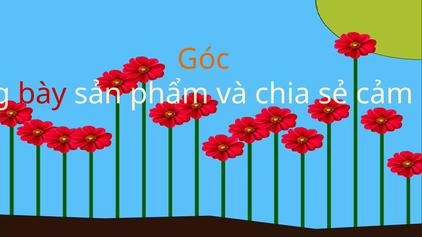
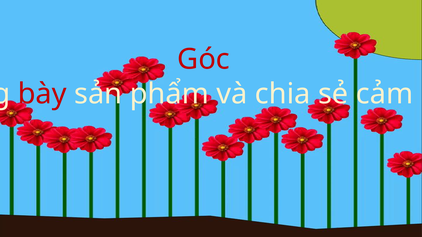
Góc colour: orange -> red
